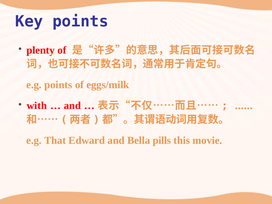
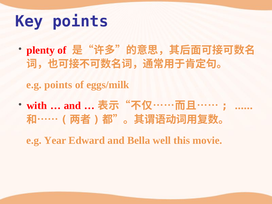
That: That -> Year
pills: pills -> well
